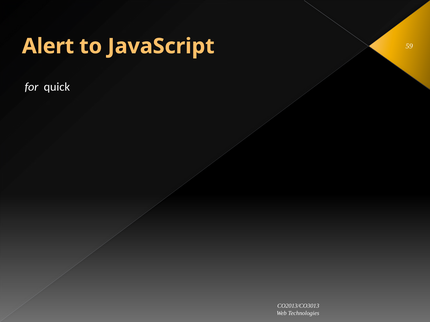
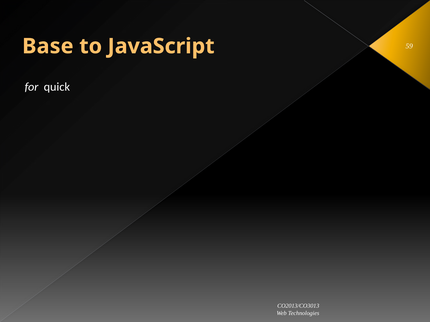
Alert: Alert -> Base
